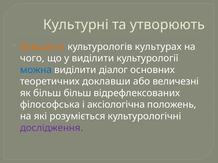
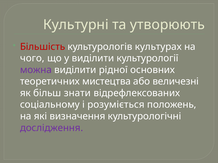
Більшість colour: orange -> red
можна colour: blue -> purple
діалог: діалог -> рідної
доклавши: доклавши -> мистецтва
більш більш: більш -> знати
філософська: філософська -> соціальному
аксіологічна: аксіологічна -> розуміється
розуміється: розуміється -> визначення
